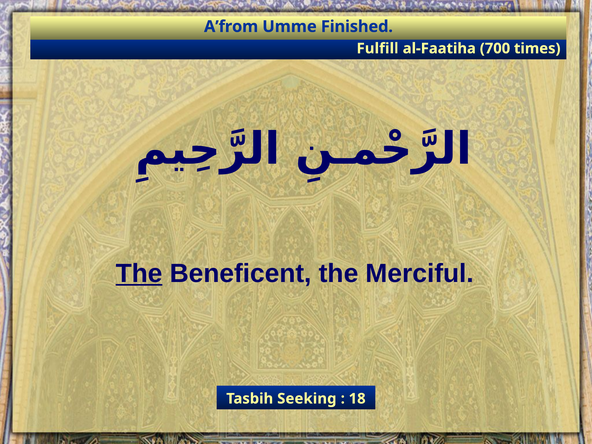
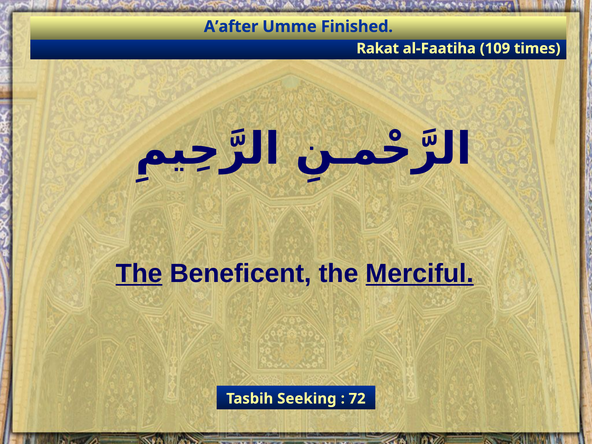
A’from: A’from -> A’after
Fulfill: Fulfill -> Rakat
700: 700 -> 109
Merciful underline: none -> present
18: 18 -> 72
